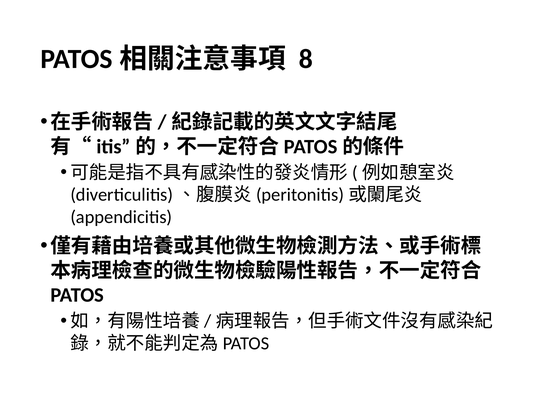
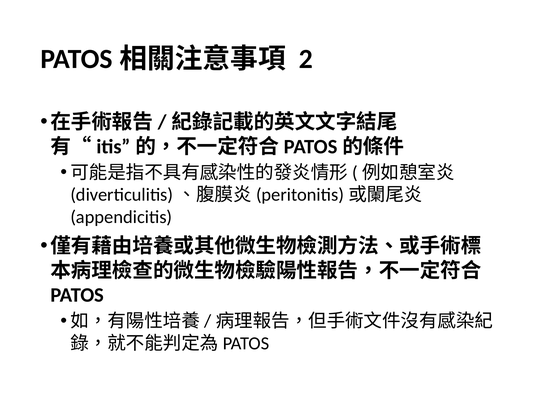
8: 8 -> 2
